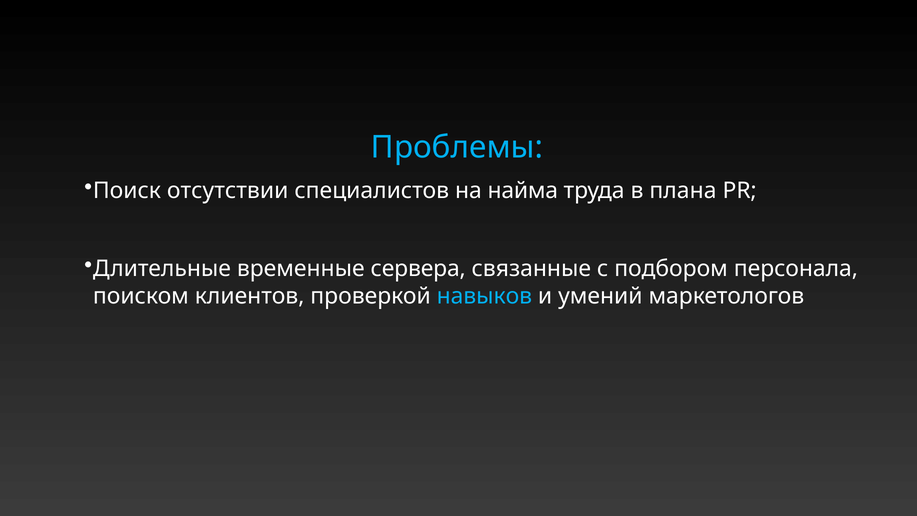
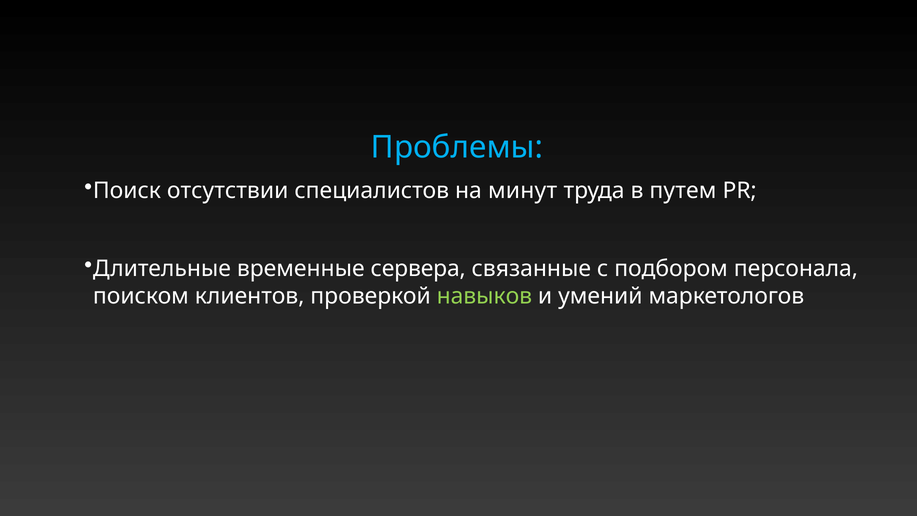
найма: найма -> минут
плана: плана -> путем
навыков colour: light blue -> light green
